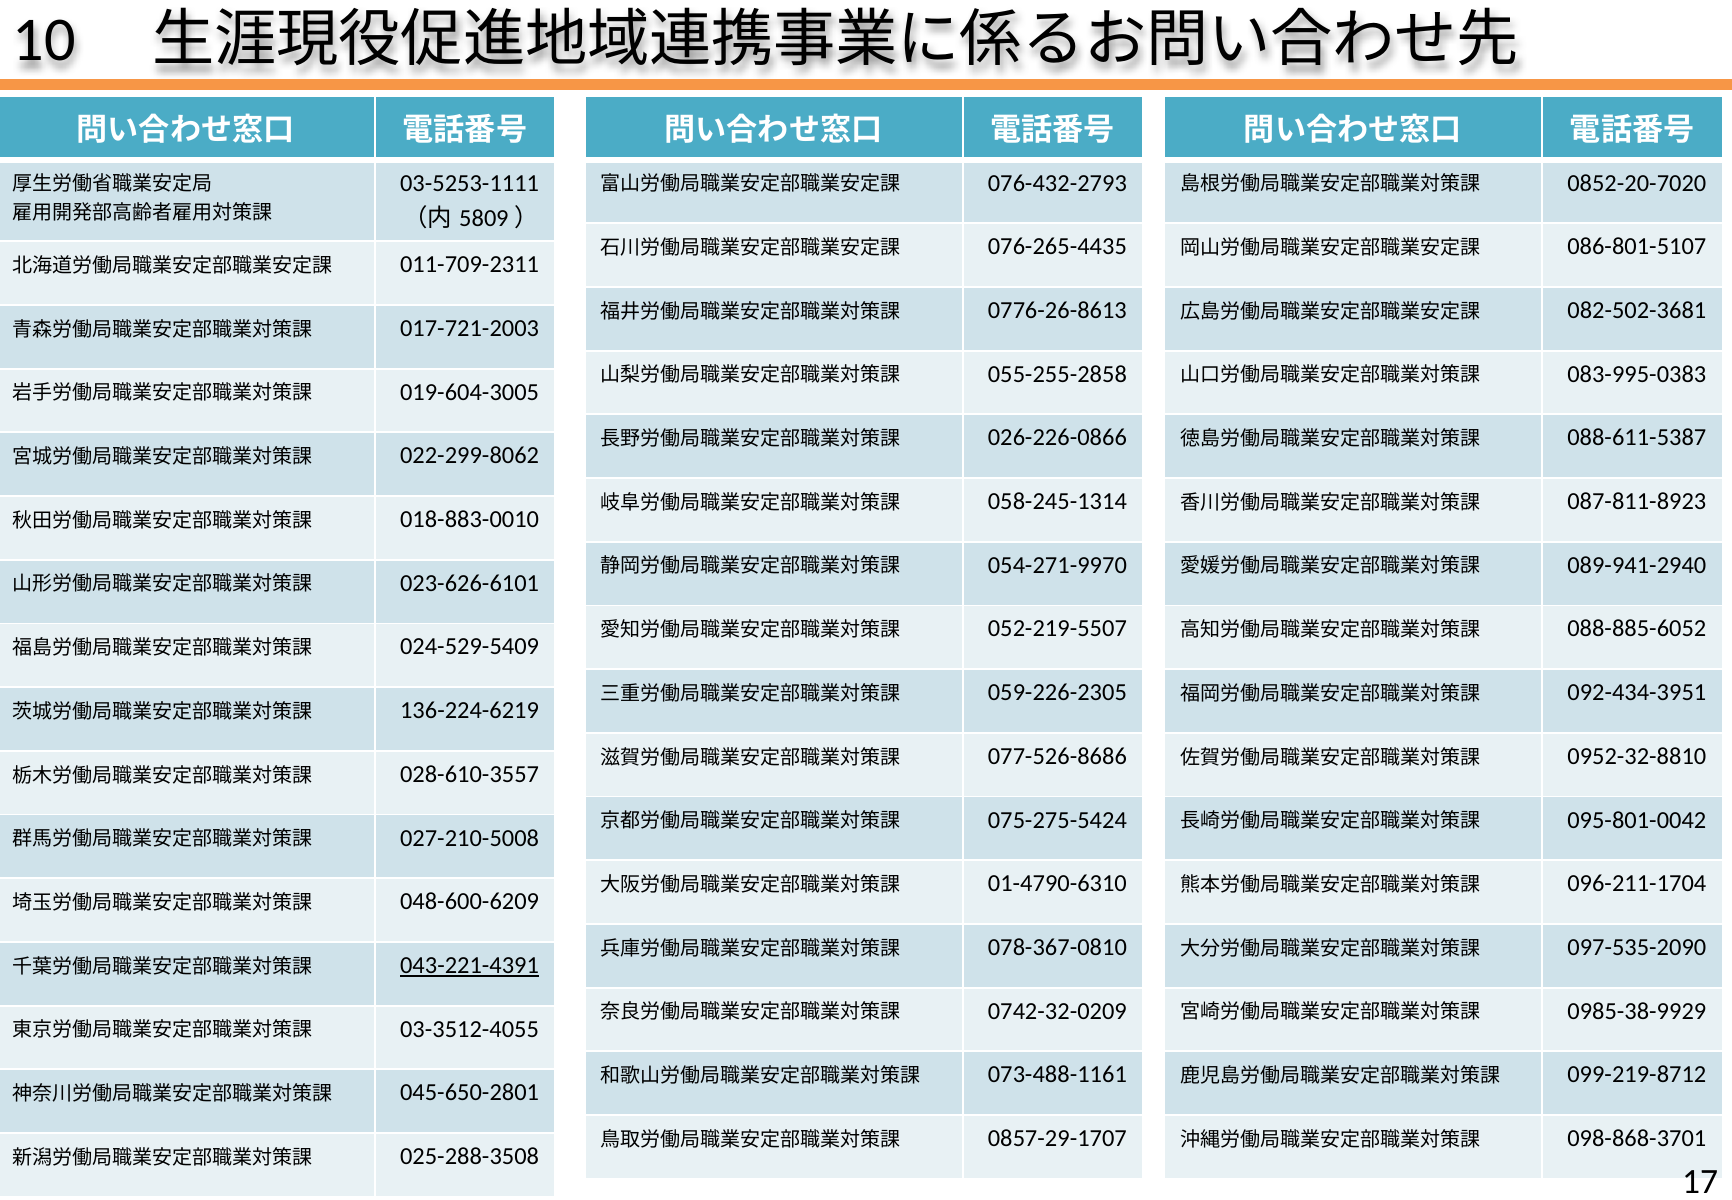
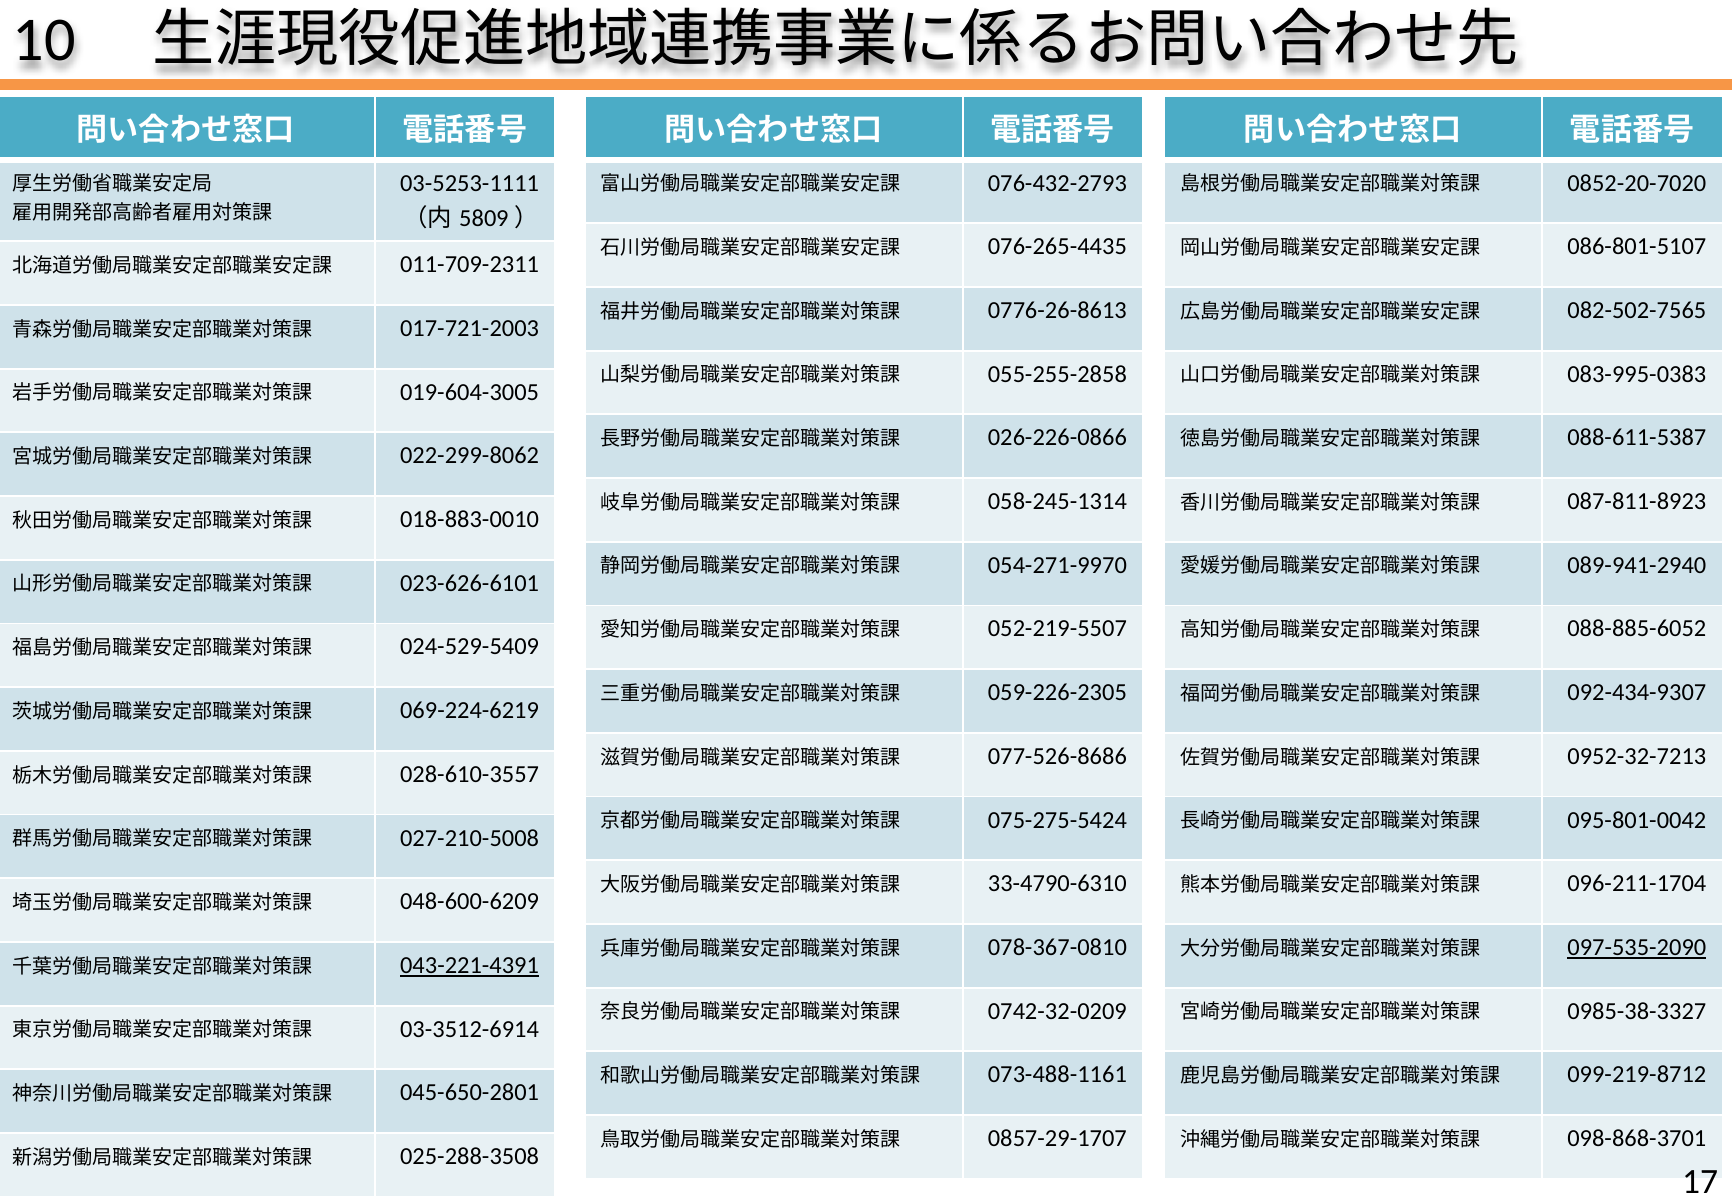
082-502-3681: 082-502-3681 -> 082-502-7565
092-434-3951: 092-434-3951 -> 092-434-9307
136-224-6219: 136-224-6219 -> 069-224-6219
0952-32-8810: 0952-32-8810 -> 0952-32-7213
01-4790-6310: 01-4790-6310 -> 33-4790-6310
097-535-2090 underline: none -> present
0985-38-9929: 0985-38-9929 -> 0985-38-3327
03-3512-4055: 03-3512-4055 -> 03-3512-6914
